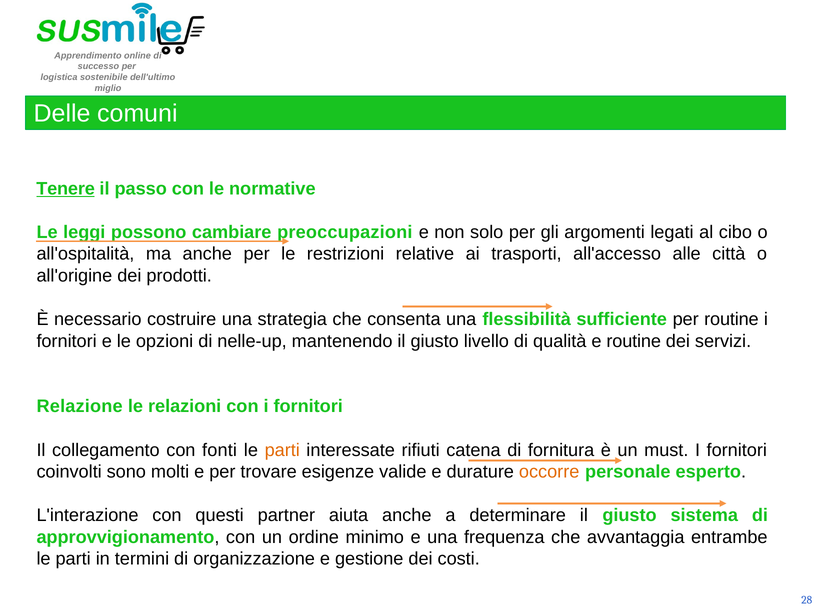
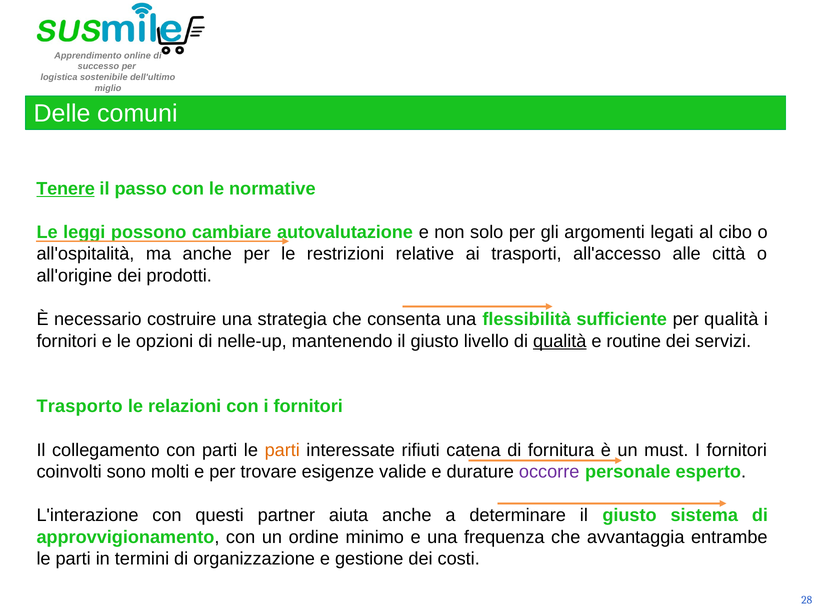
preoccupazioni: preoccupazioni -> autovalutazione
per routine: routine -> qualità
qualità at (560, 341) underline: none -> present
Relazione: Relazione -> Trasporto
con fonti: fonti -> parti
occorre colour: orange -> purple
